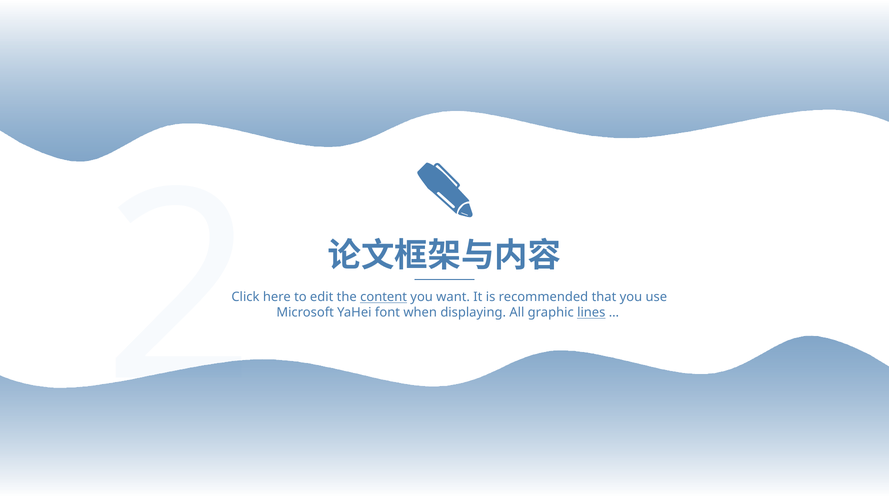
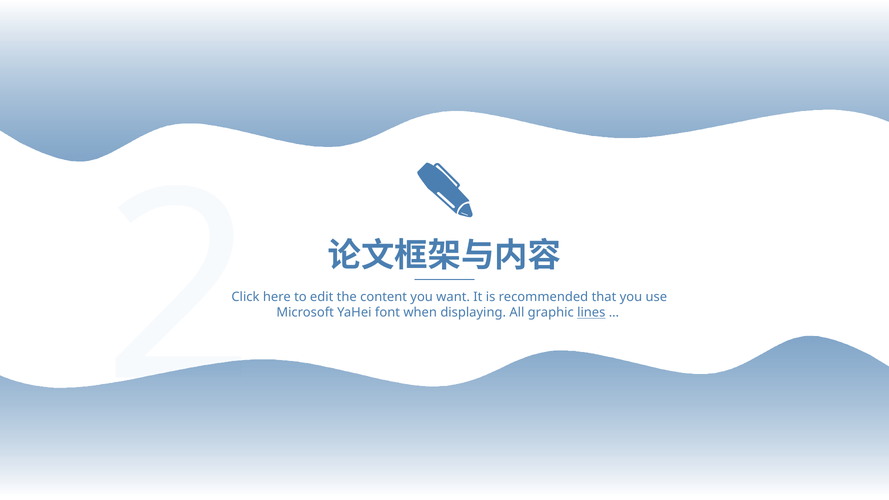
content underline: present -> none
